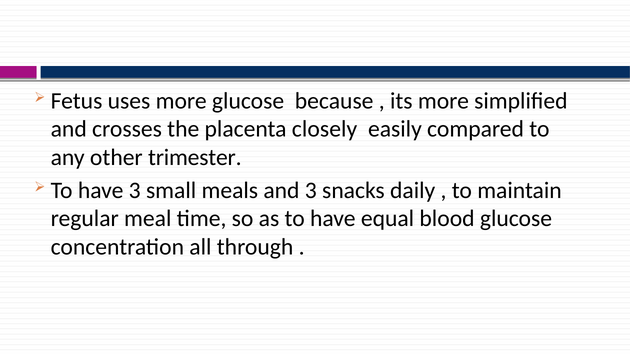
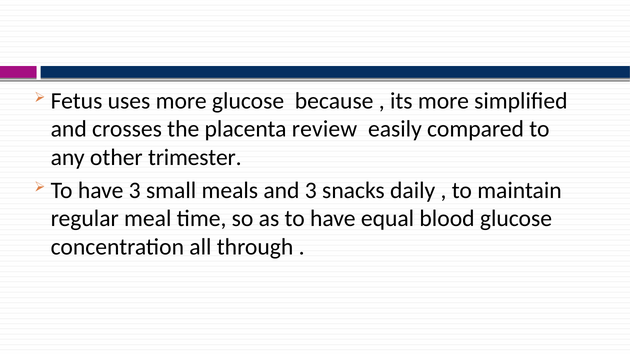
closely: closely -> review
